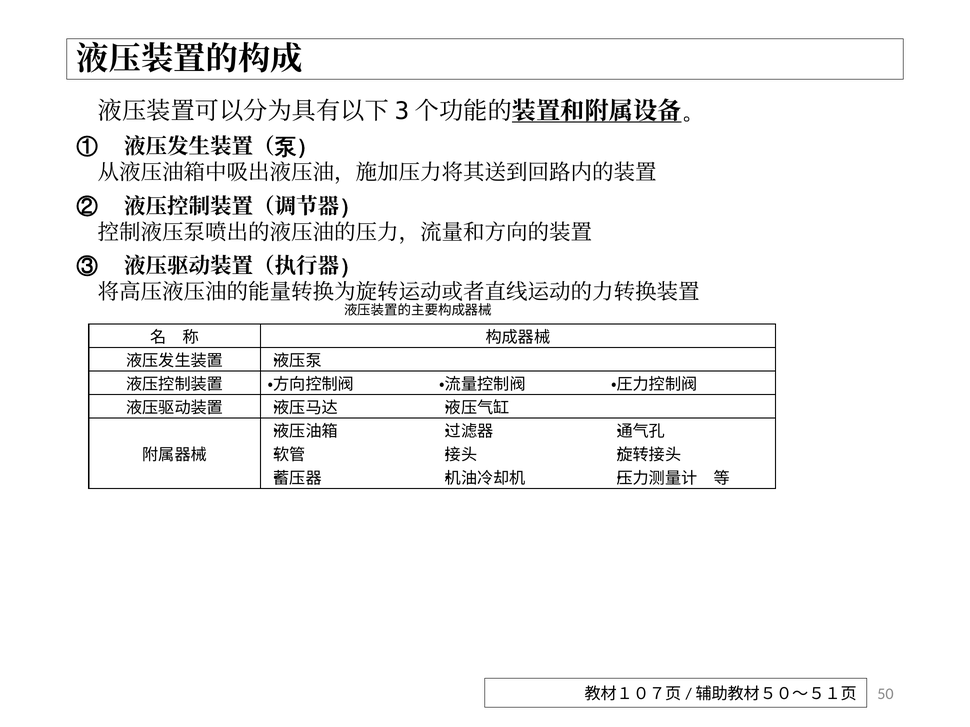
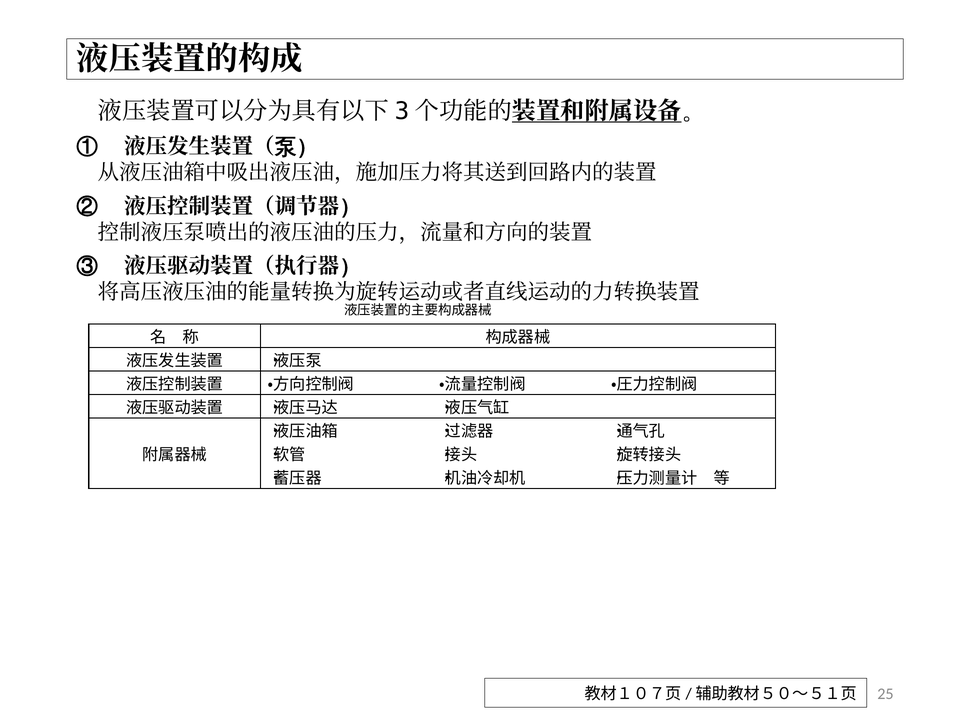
50: 50 -> 25
